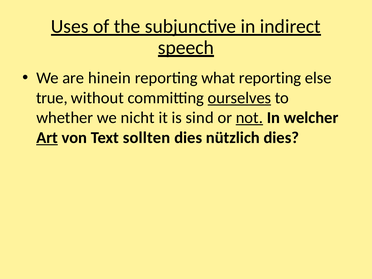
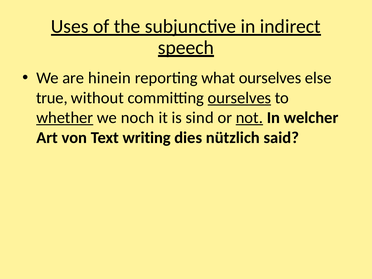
what reporting: reporting -> ourselves
whether underline: none -> present
nicht: nicht -> noch
Art underline: present -> none
sollten: sollten -> writing
nützlich dies: dies -> said
